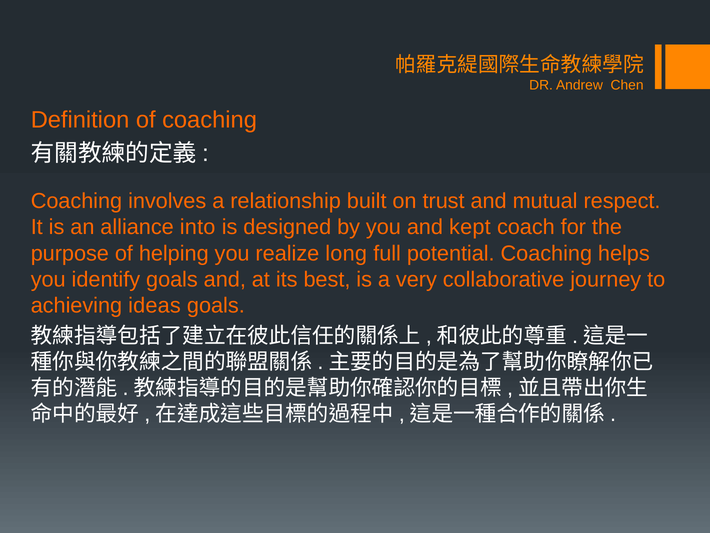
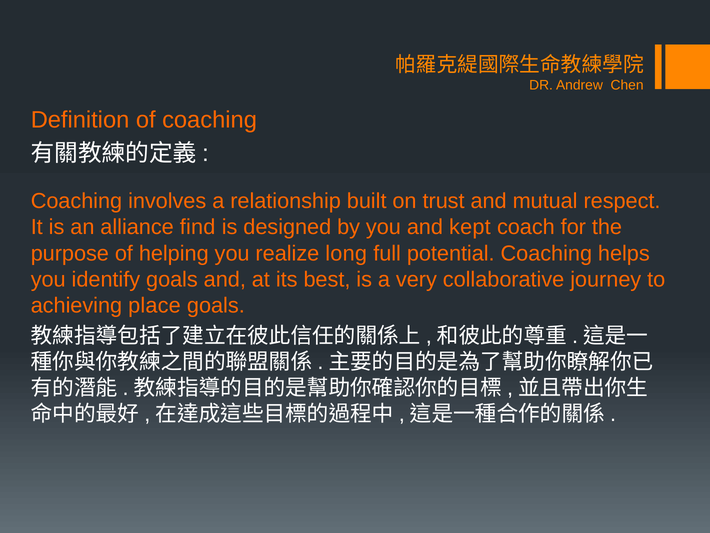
into: into -> find
ideas: ideas -> place
